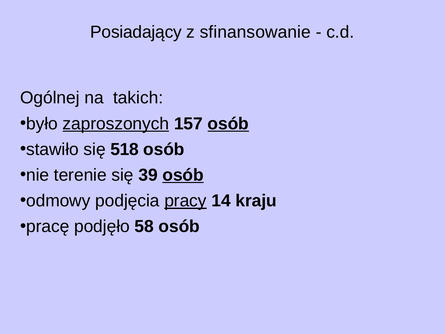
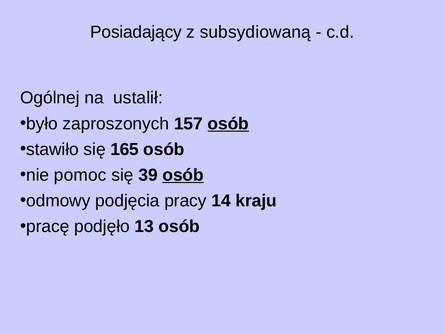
sfinansowanie: sfinansowanie -> subsydiowaną
takich: takich -> ustalił
zaproszonych underline: present -> none
518: 518 -> 165
terenie: terenie -> pomoc
pracy underline: present -> none
58: 58 -> 13
